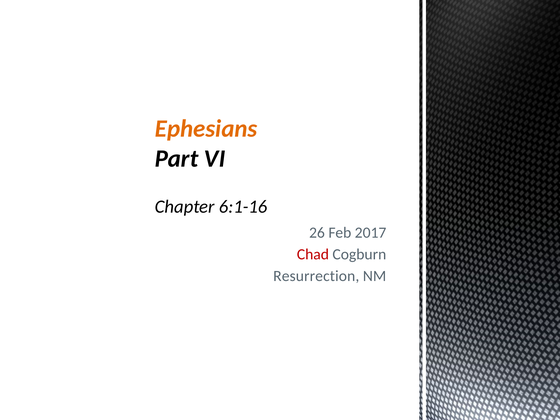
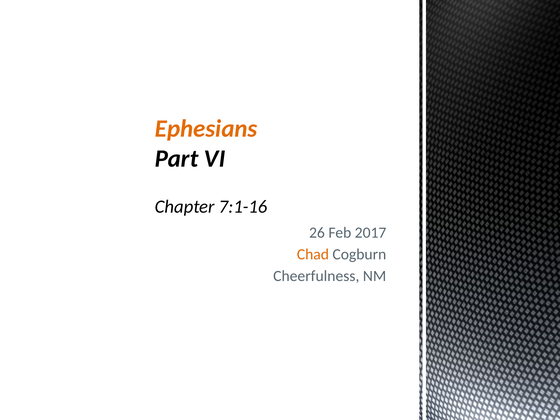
6:1-16: 6:1-16 -> 7:1-16
Chad colour: red -> orange
Resurrection: Resurrection -> Cheerfulness
